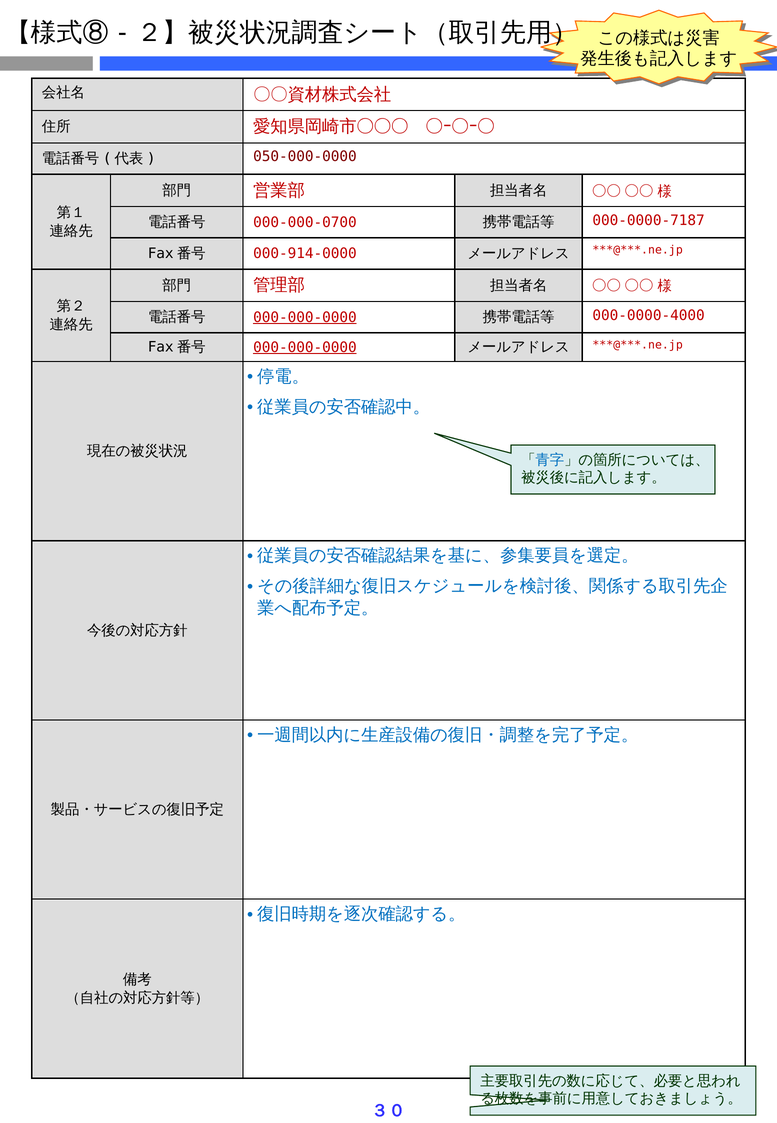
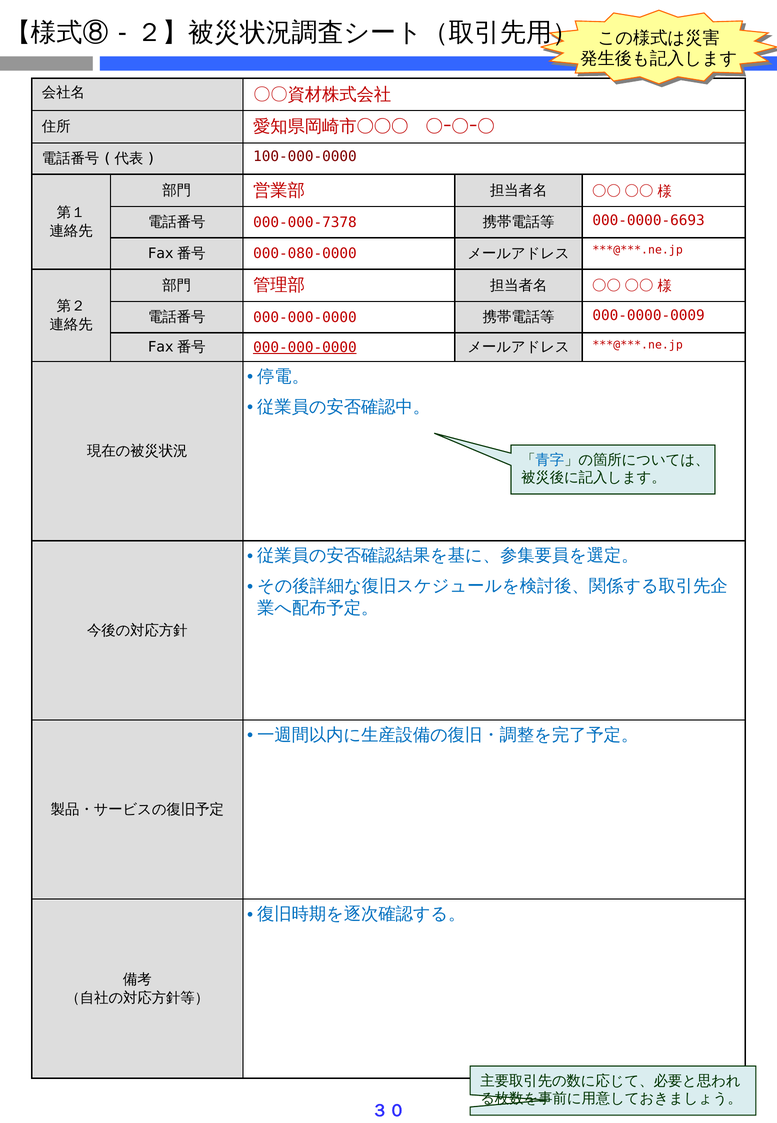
050-000-0000: 050-000-0000 -> 100-000-0000
000-000-0700: 000-000-0700 -> 000-000-7378
000-0000-7187: 000-0000-7187 -> 000-0000-6693
000-914-0000: 000-914-0000 -> 000-080-0000
000-000-0000 at (305, 317) underline: present -> none
000-0000-4000: 000-0000-4000 -> 000-0000-0009
